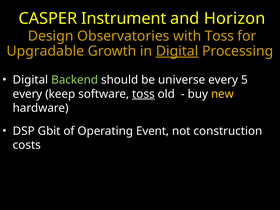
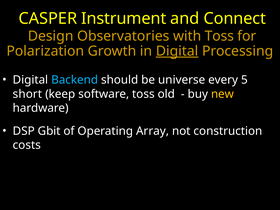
Horizon: Horizon -> Connect
Upgradable: Upgradable -> Polarization
Backend colour: light green -> light blue
every at (28, 94): every -> short
toss at (143, 94) underline: present -> none
Event: Event -> Array
